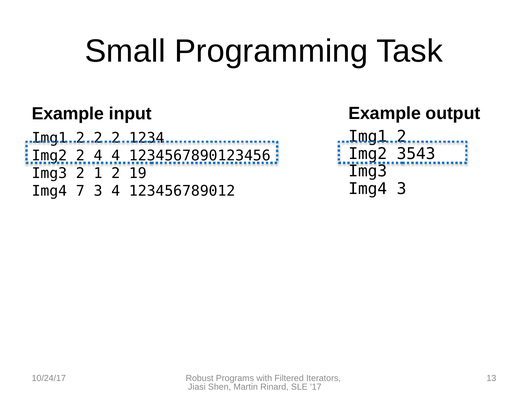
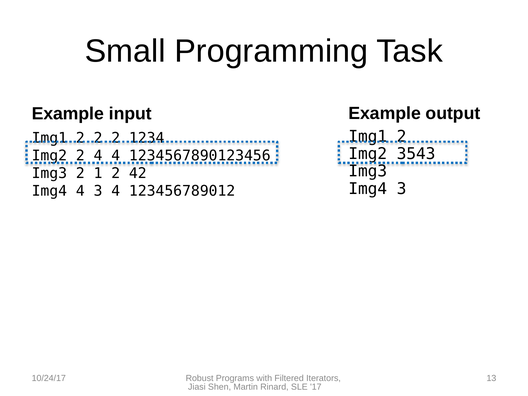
19: 19 -> 42
Img4 7: 7 -> 4
